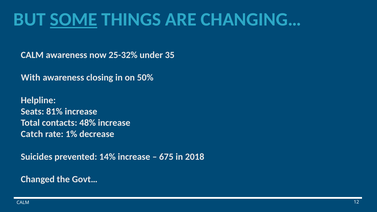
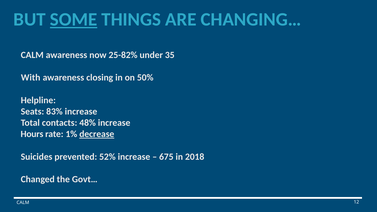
25-32%: 25-32% -> 25-82%
81%: 81% -> 83%
Catch: Catch -> Hours
decrease underline: none -> present
14%: 14% -> 52%
